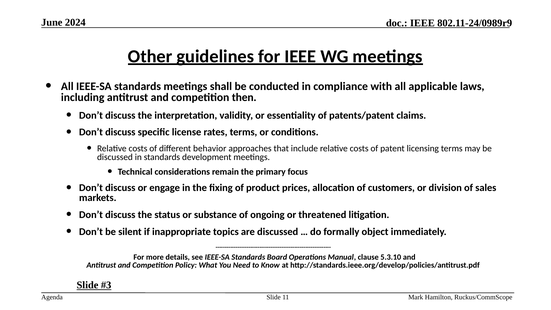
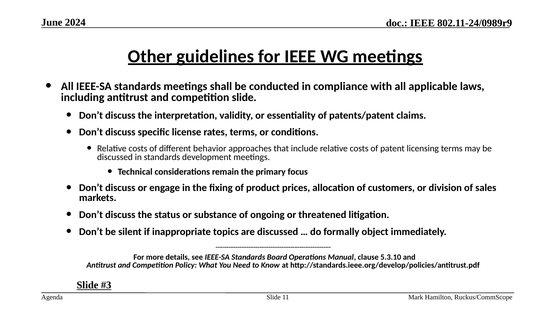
competition then: then -> slide
